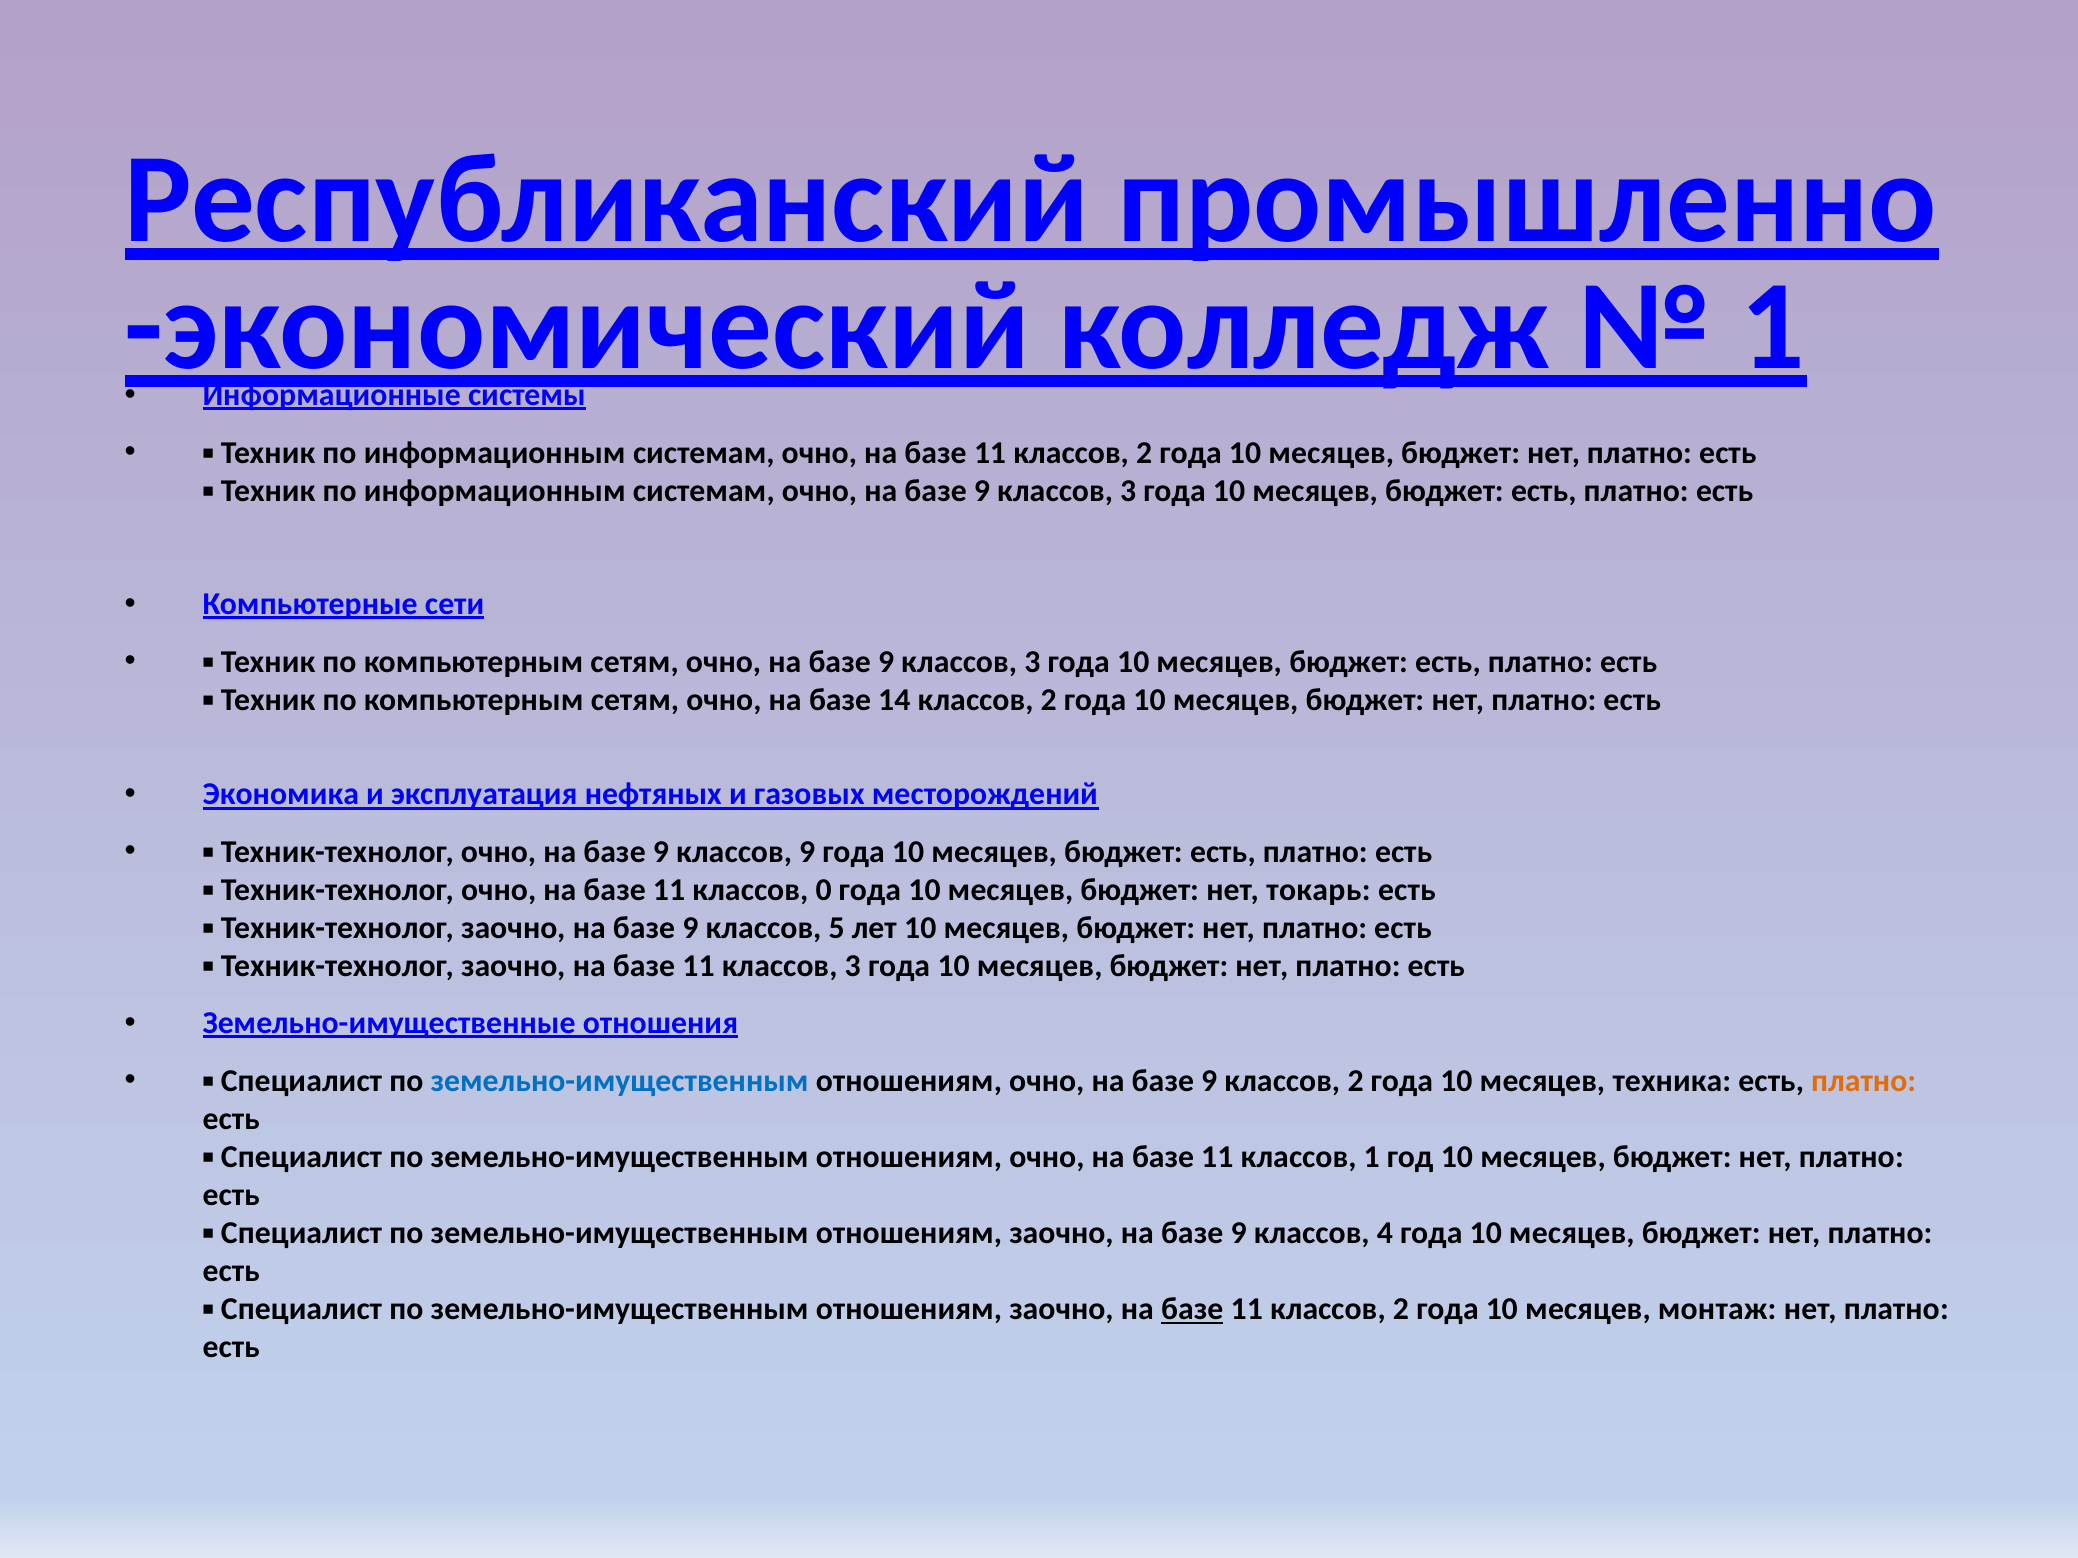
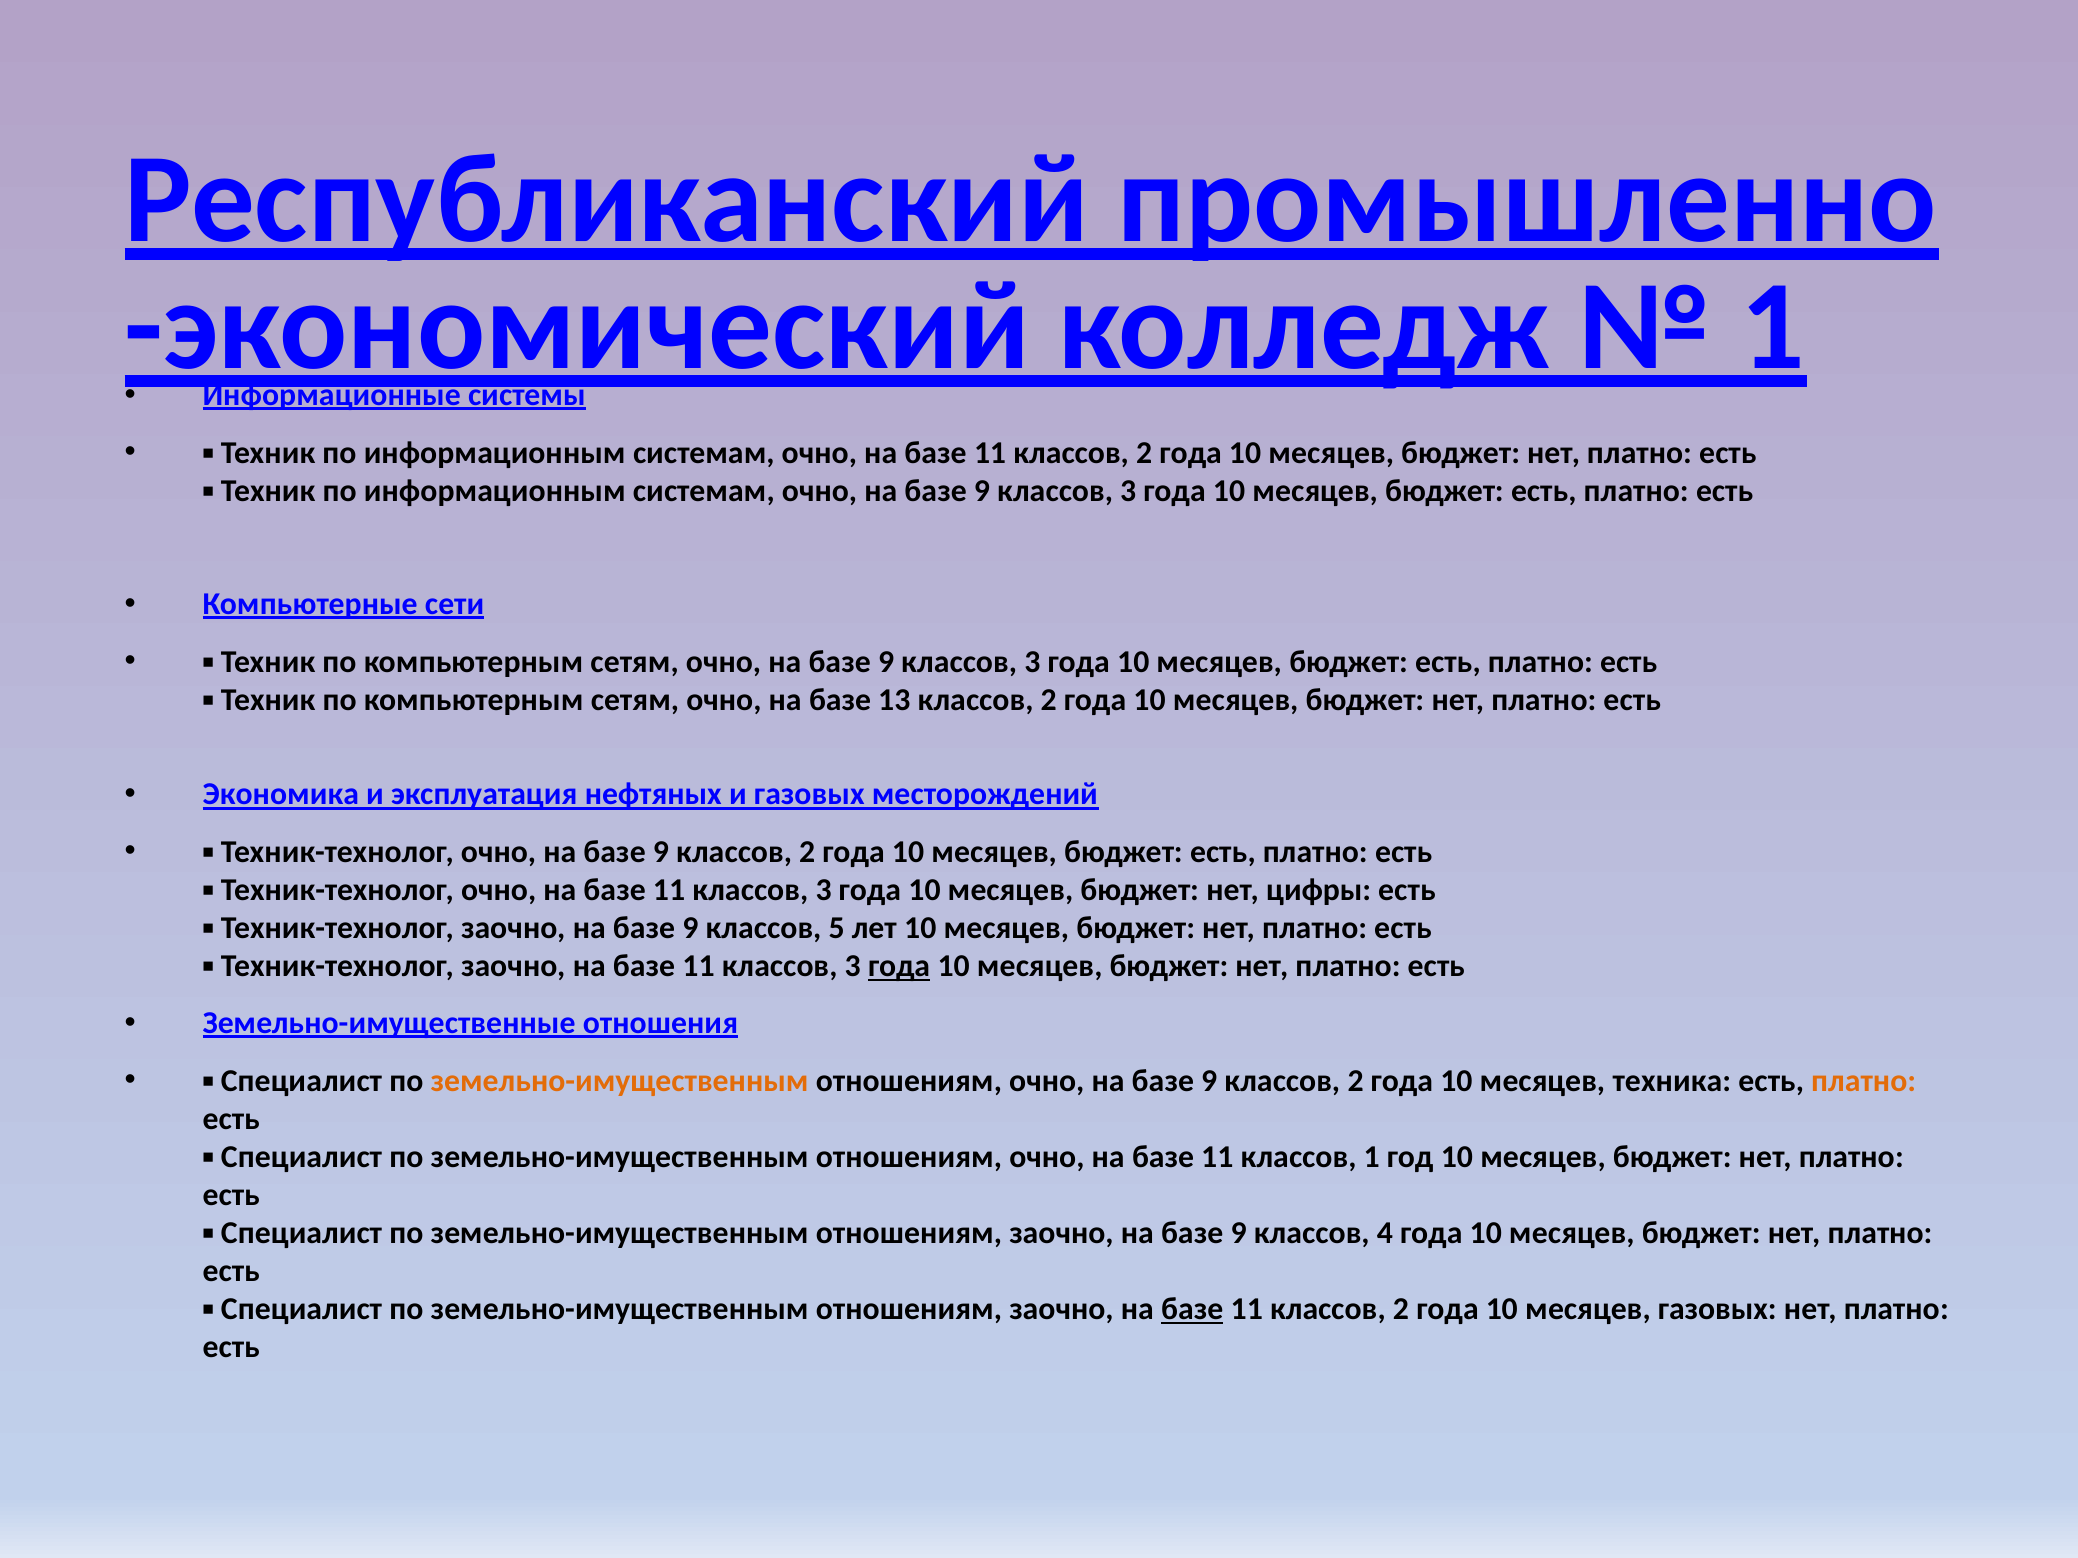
14: 14 -> 13
9 at (807, 852): 9 -> 2
0 at (824, 890): 0 -> 3
токарь: токарь -> цифры
года at (899, 967) underline: none -> present
земельно-имущественным at (620, 1081) colour: blue -> orange
месяцев монтаж: монтаж -> газовых
